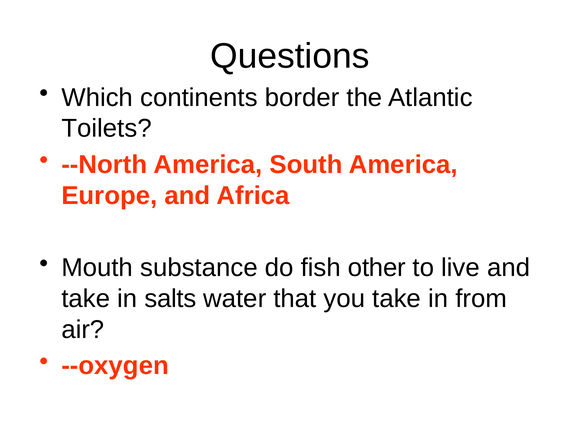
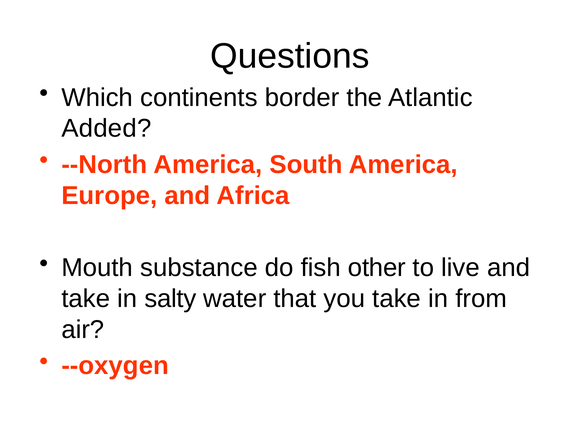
Toilets: Toilets -> Added
salts: salts -> salty
